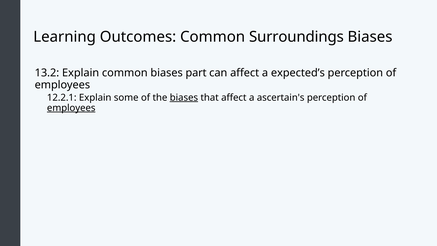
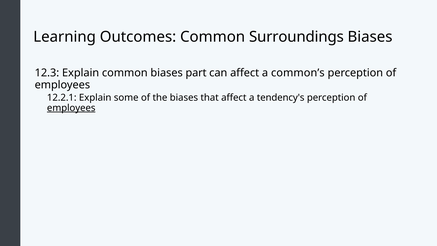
13.2: 13.2 -> 12.3
expected’s: expected’s -> common’s
biases at (184, 97) underline: present -> none
ascertain's: ascertain's -> tendency's
